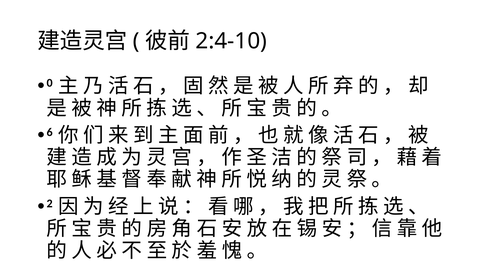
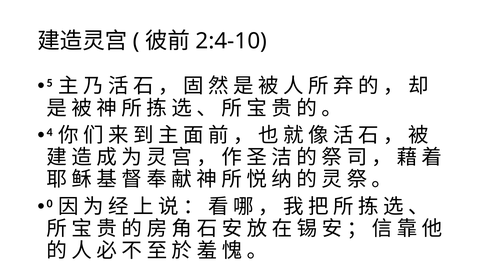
0: 0 -> 5
6: 6 -> 4
2: 2 -> 0
